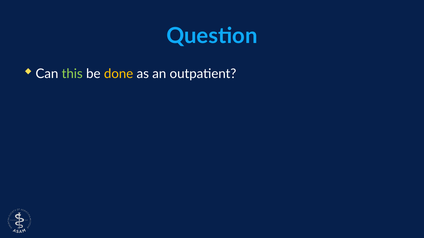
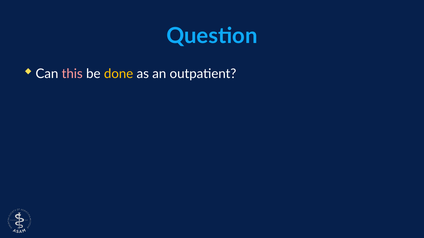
this colour: light green -> pink
